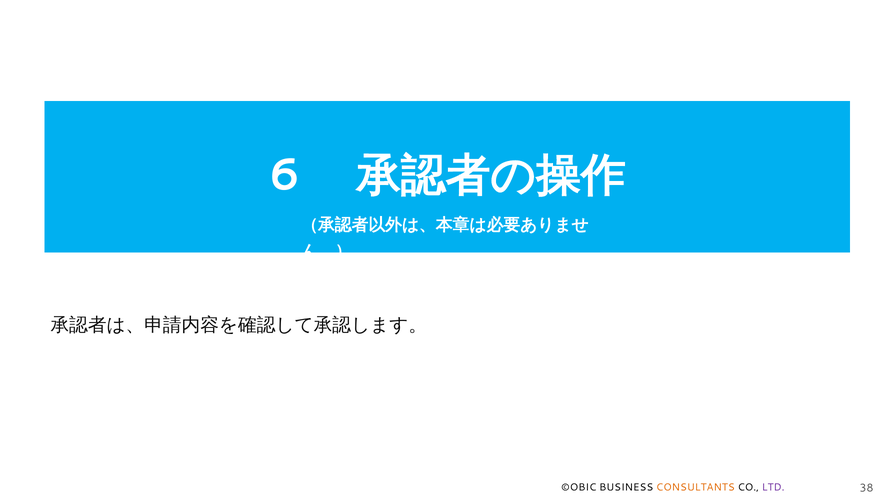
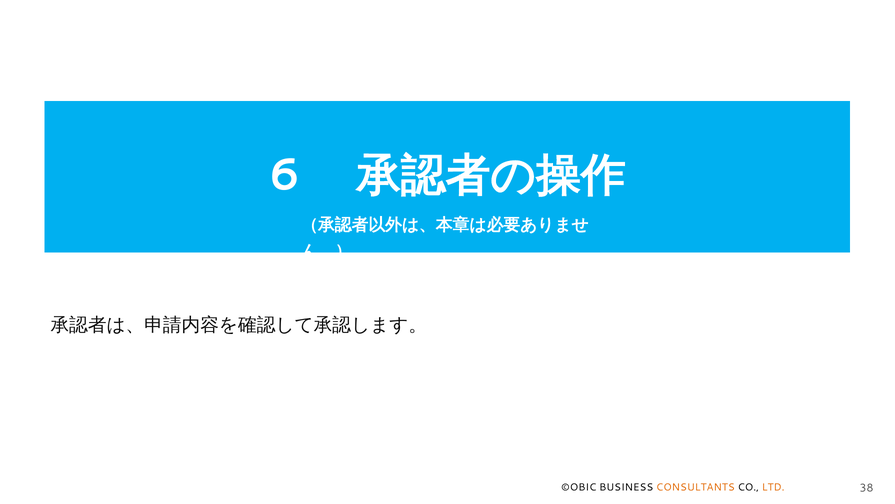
LTD colour: purple -> orange
